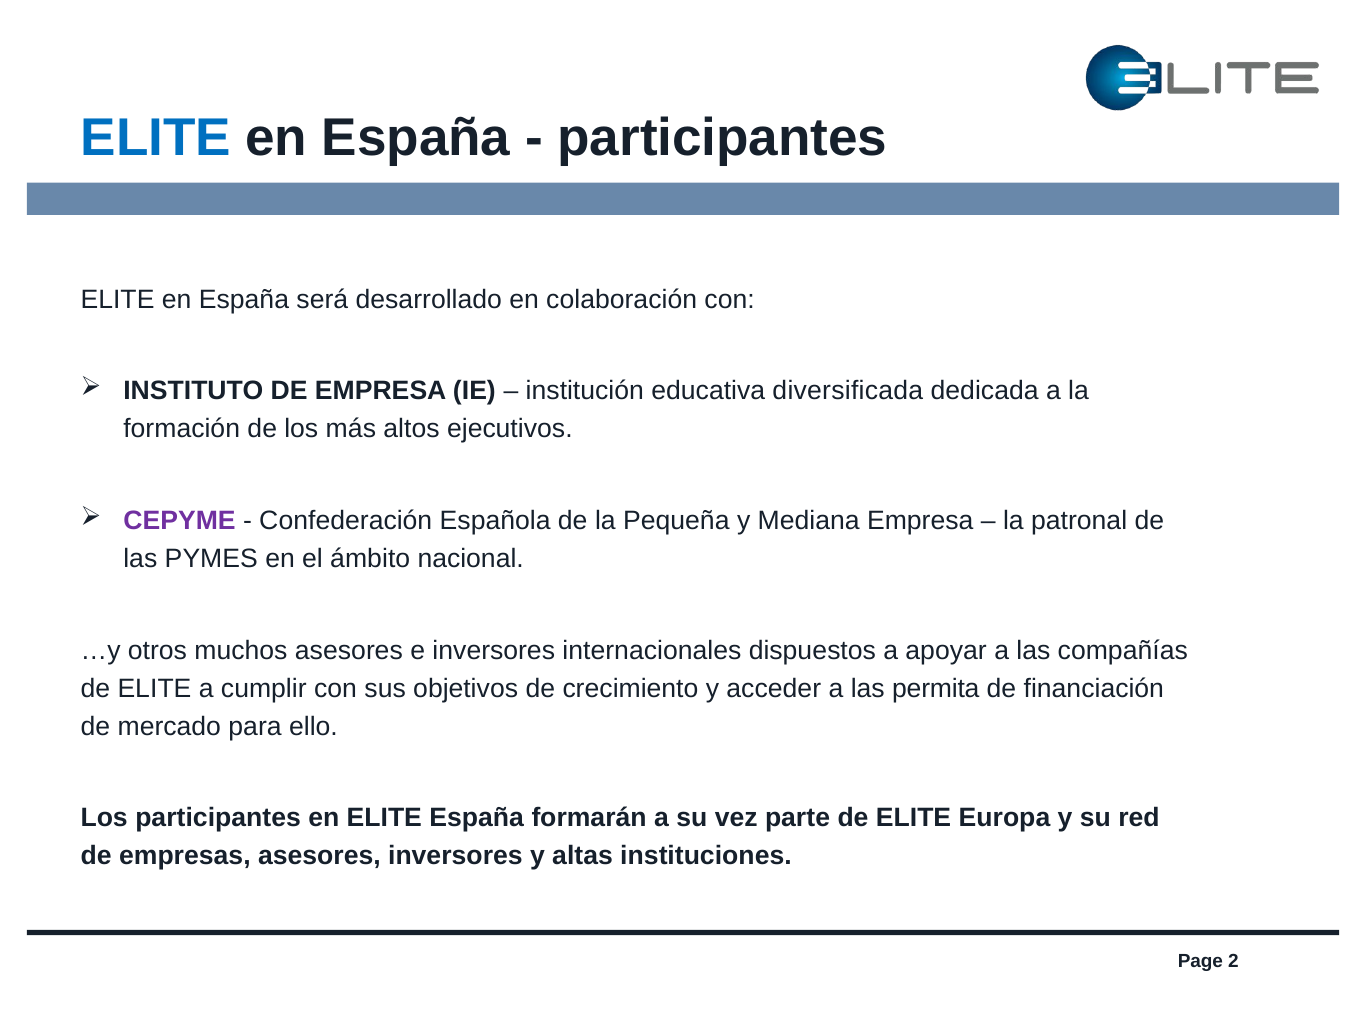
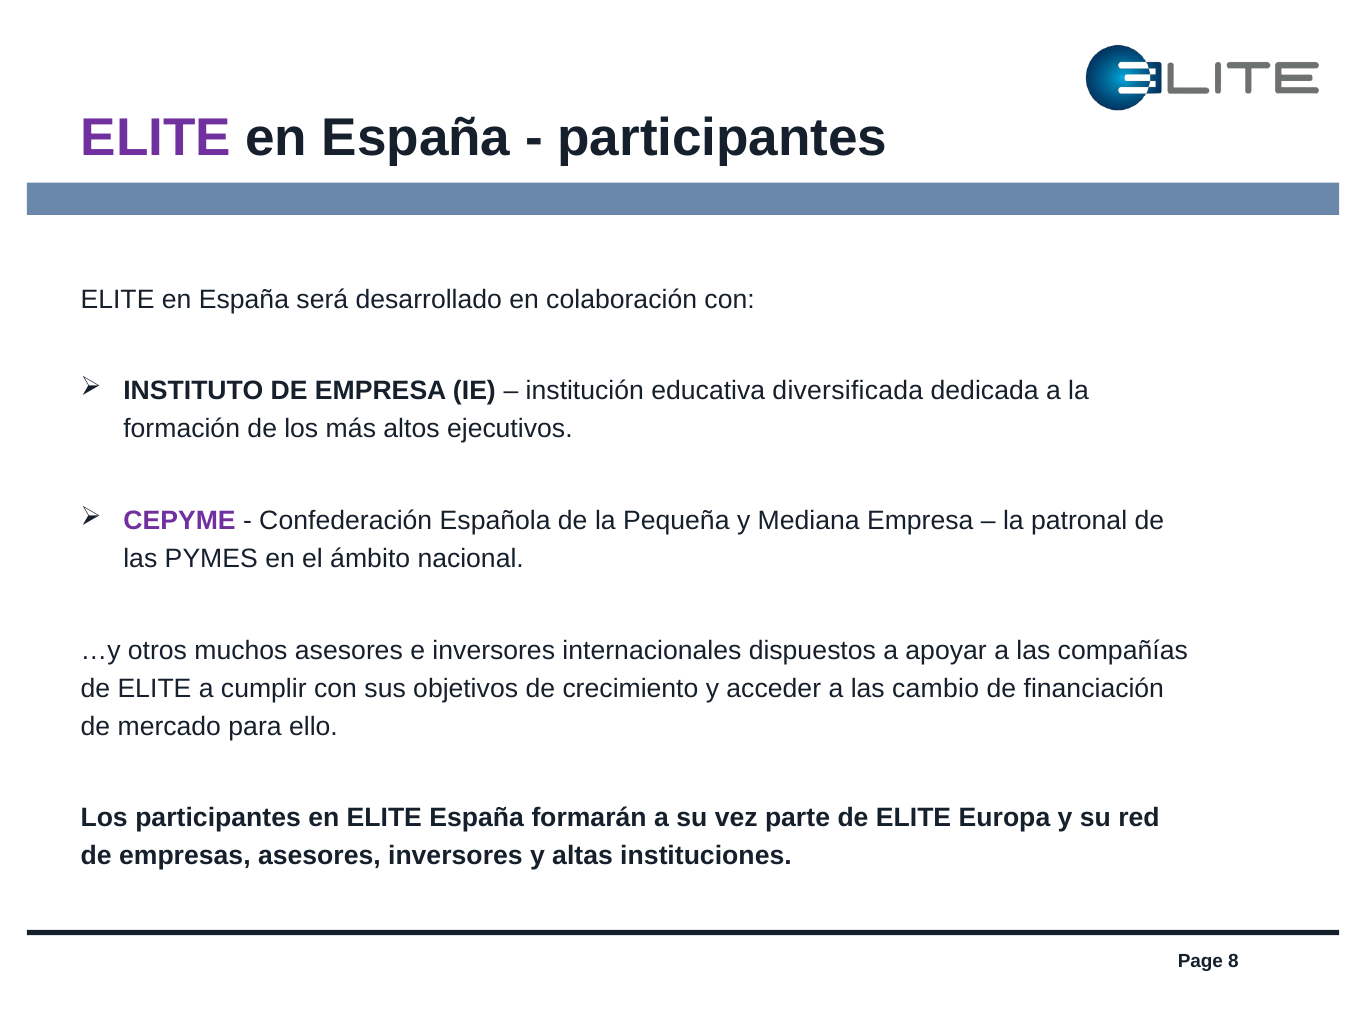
ELITE at (156, 138) colour: blue -> purple
permita: permita -> cambio
2: 2 -> 8
